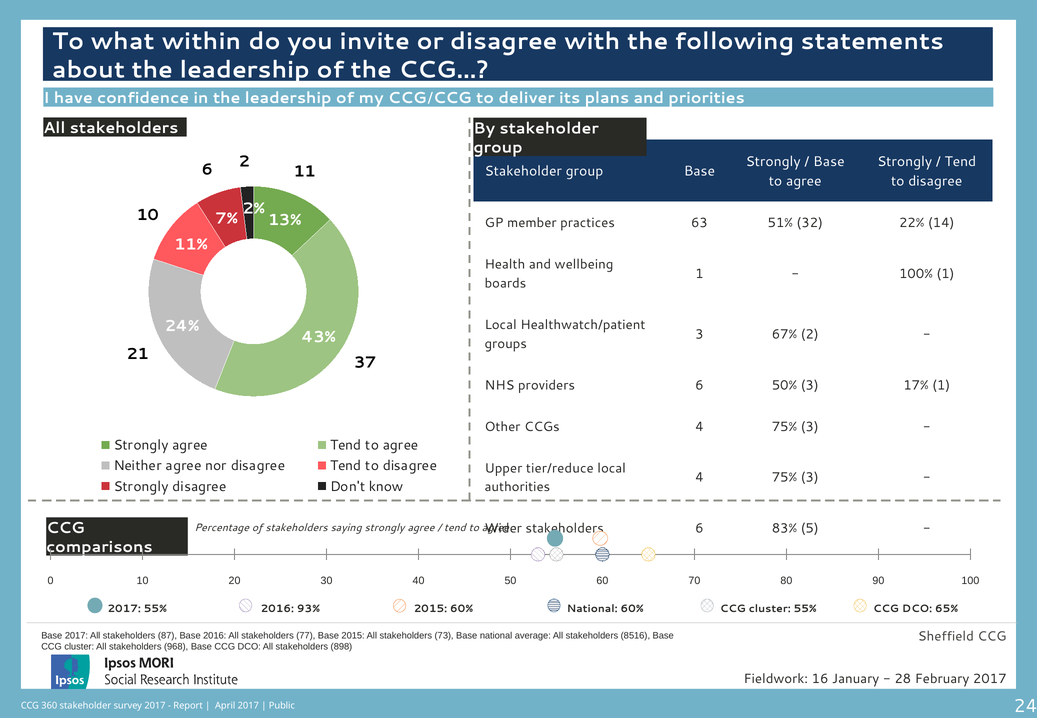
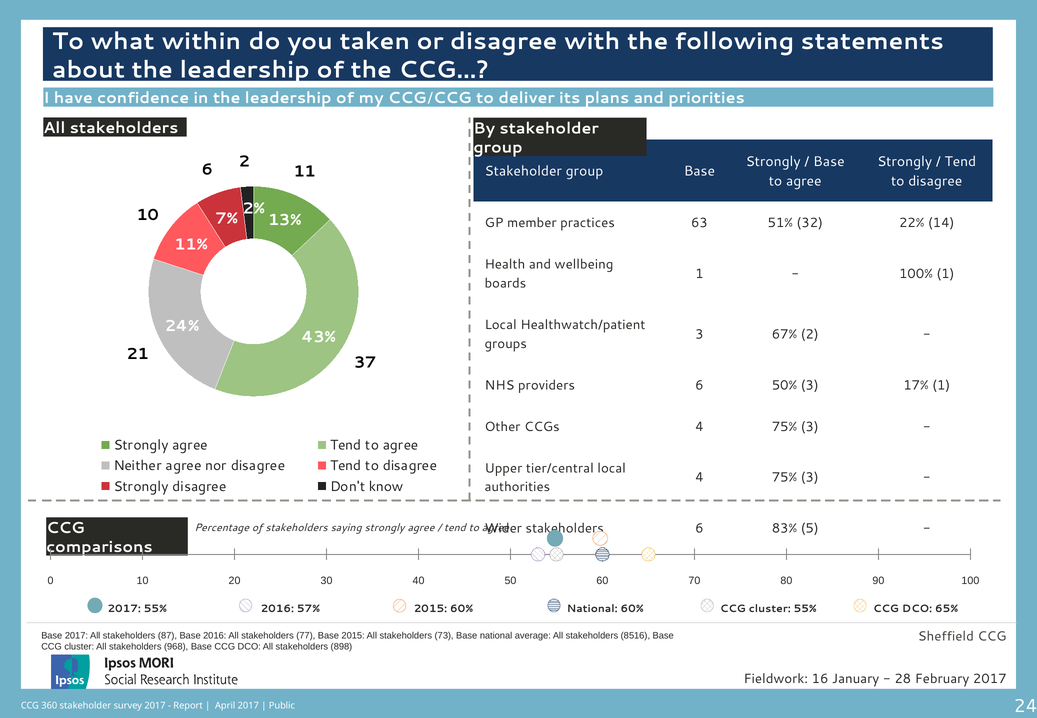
invite: invite -> taken
tier/reduce: tier/reduce -> tier/central
93%: 93% -> 57%
